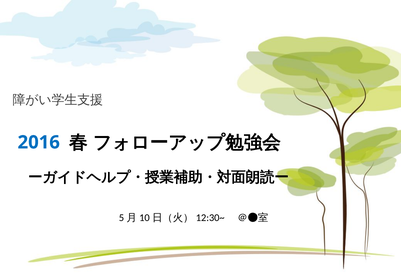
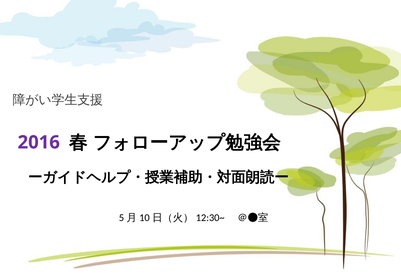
2016 colour: blue -> purple
